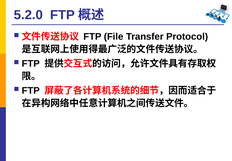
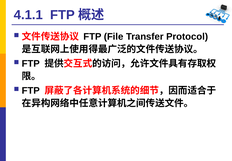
5.2.0: 5.2.0 -> 4.1.1
